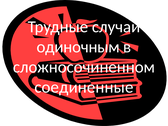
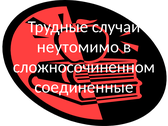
одиночным: одиночным -> неутомимо
